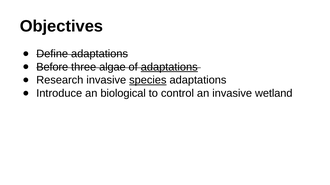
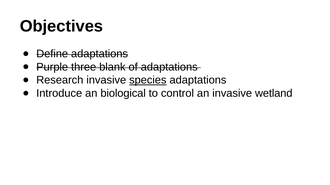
Before: Before -> Purple
algae: algae -> blank
adaptations at (169, 67) underline: present -> none
